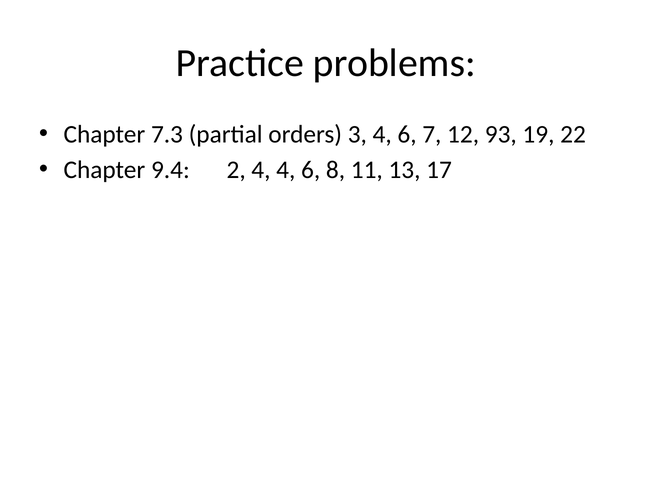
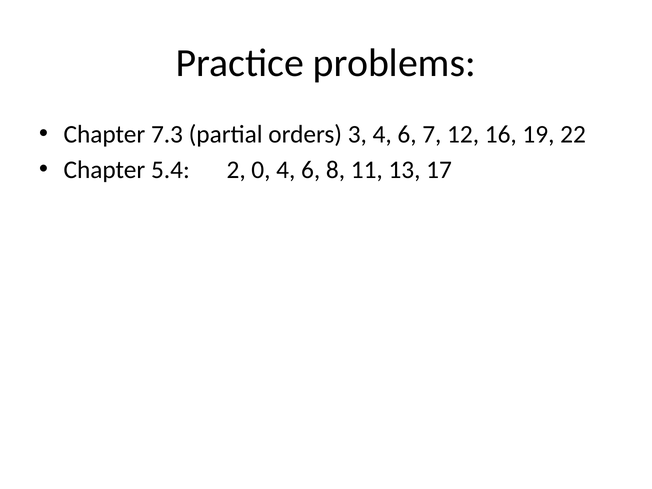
93: 93 -> 16
9.4: 9.4 -> 5.4
2 4: 4 -> 0
